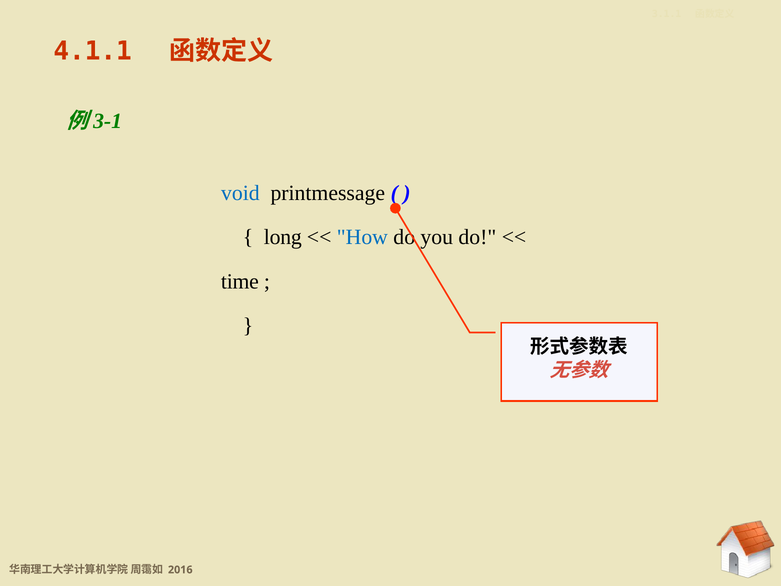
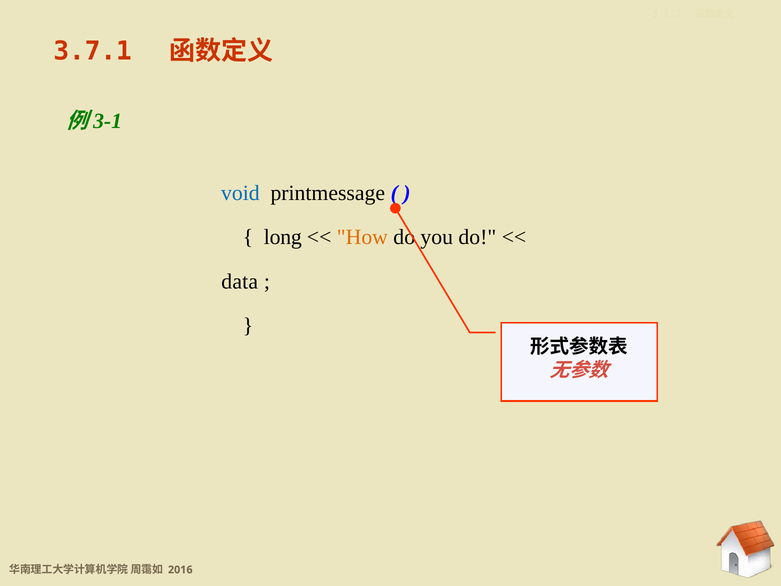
4.1.1: 4.1.1 -> 3.7.1
How colour: blue -> orange
time: time -> data
